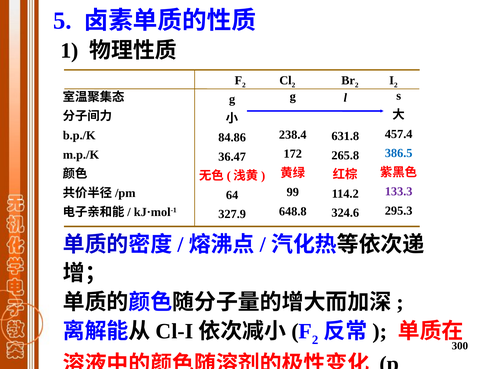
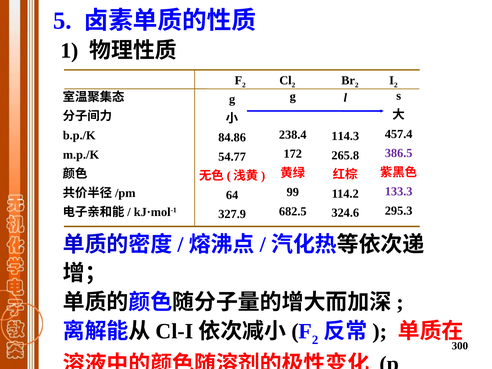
631.8: 631.8 -> 114.3
386.5 colour: blue -> purple
36.47: 36.47 -> 54.77
648.8: 648.8 -> 682.5
